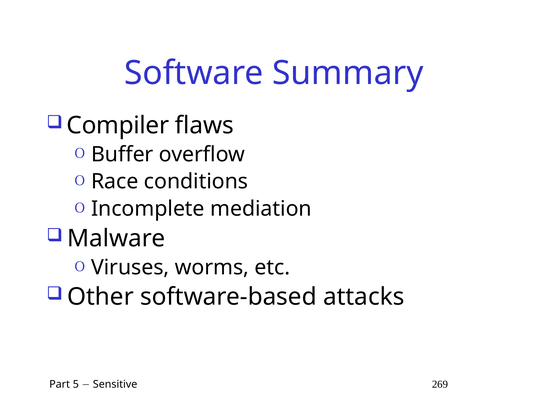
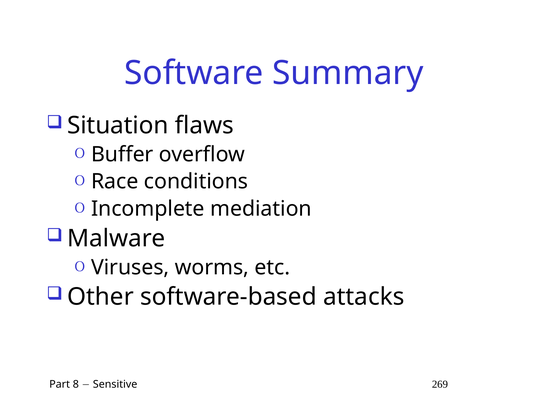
Compiler: Compiler -> Situation
5: 5 -> 8
